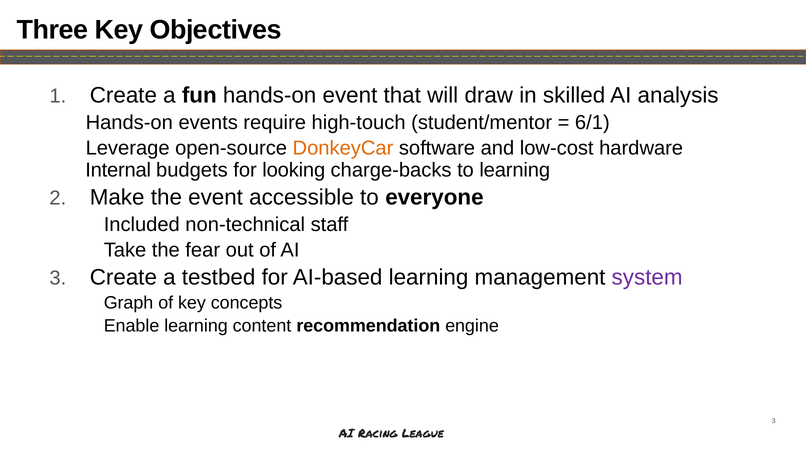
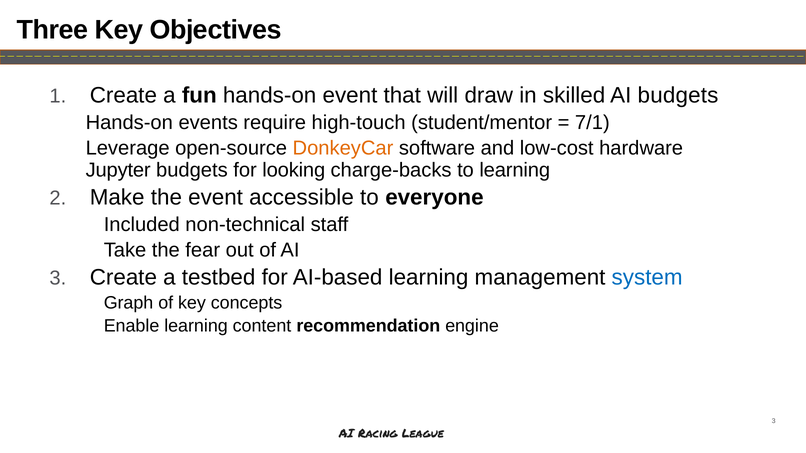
AI analysis: analysis -> budgets
6/1: 6/1 -> 7/1
Internal: Internal -> Jupyter
system colour: purple -> blue
